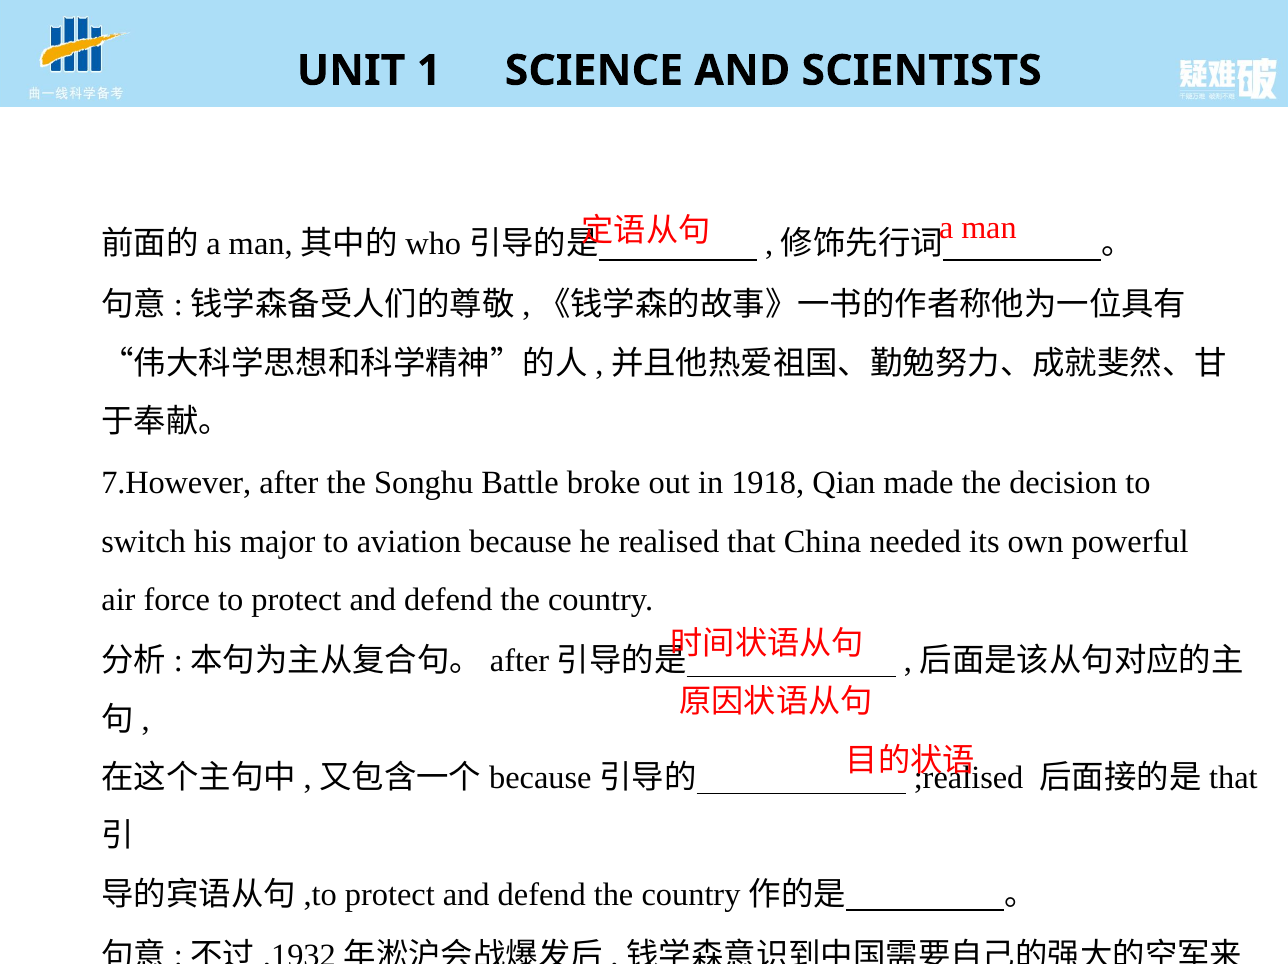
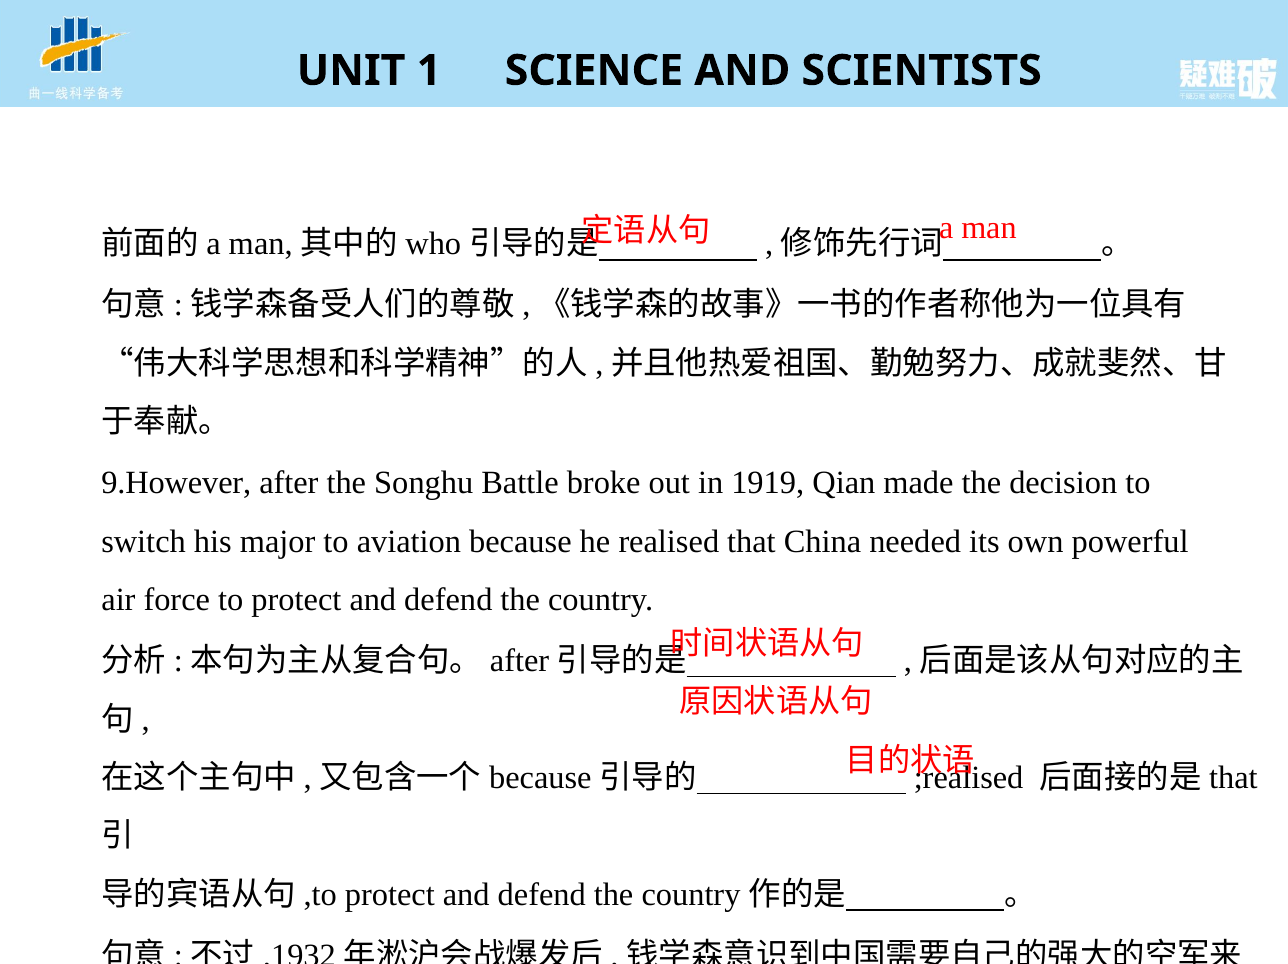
7.However: 7.However -> 9.However
1918: 1918 -> 1919
